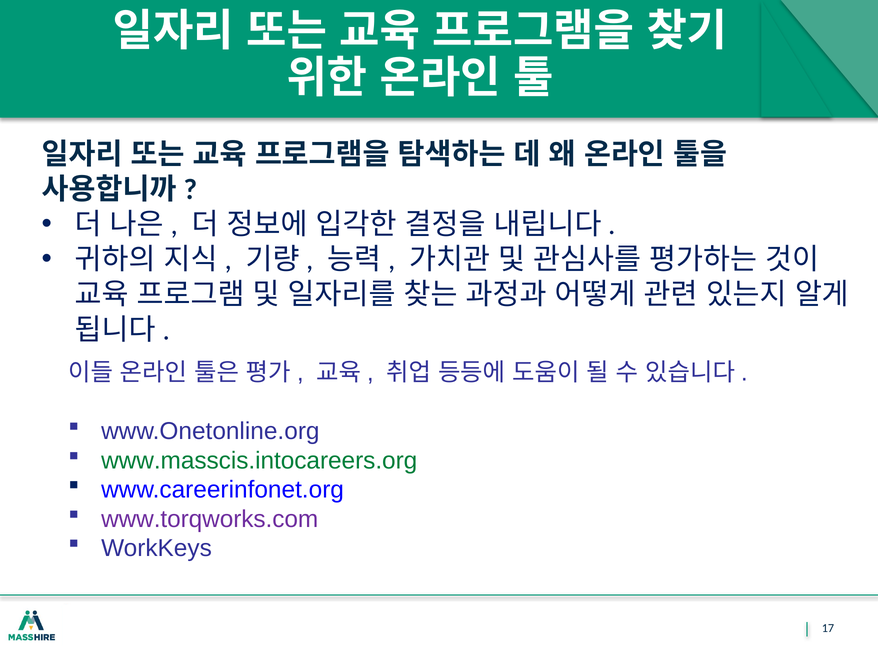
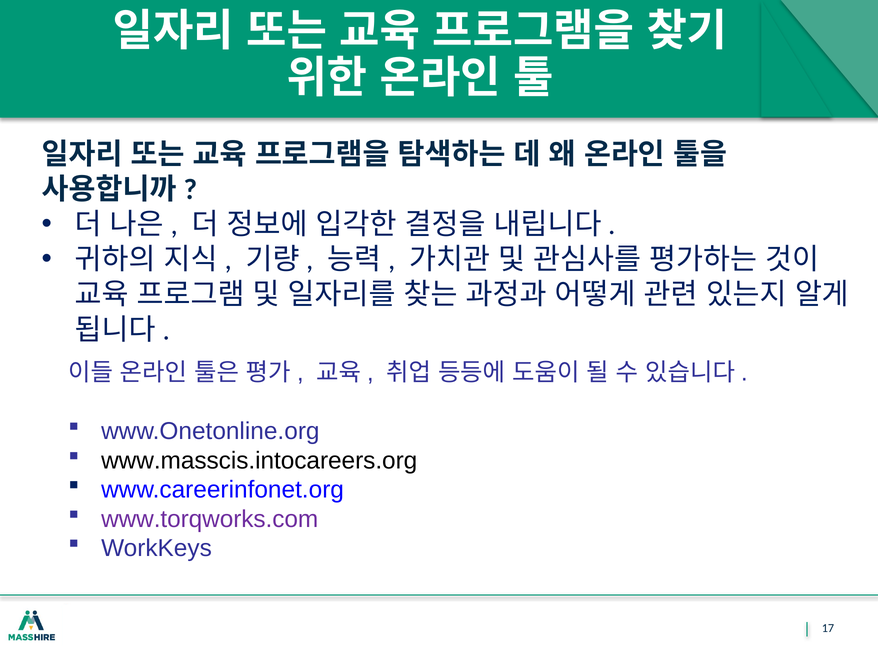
www.masscis.intocareers.org colour: green -> black
